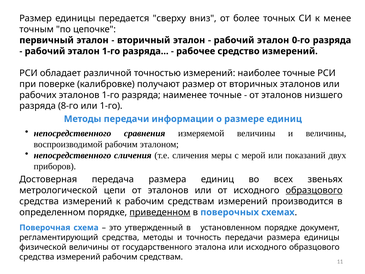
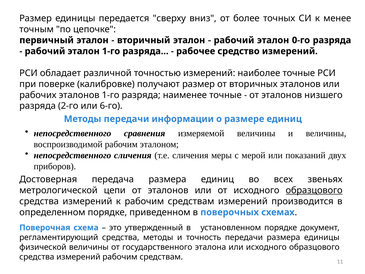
8-го: 8-го -> 2-го
или 1-го: 1-го -> 6-го
приведенном underline: present -> none
